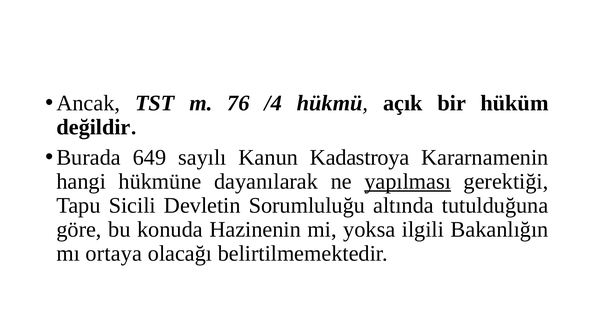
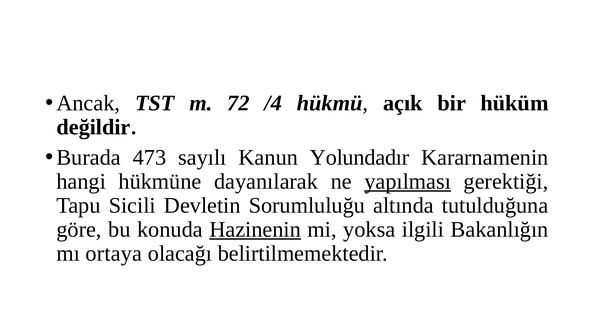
76: 76 -> 72
649: 649 -> 473
Kadastroya: Kadastroya -> Yolundadır
Hazinenin underline: none -> present
